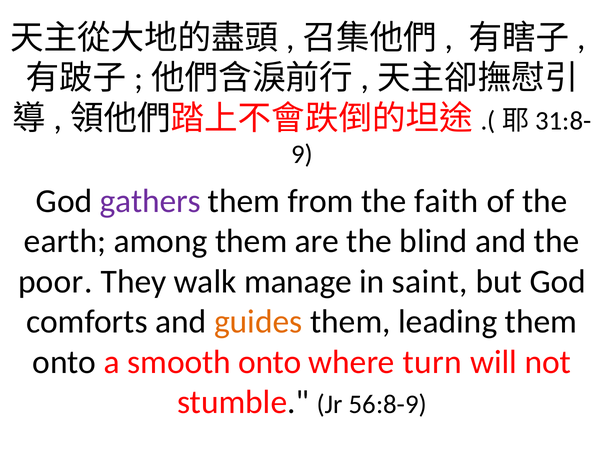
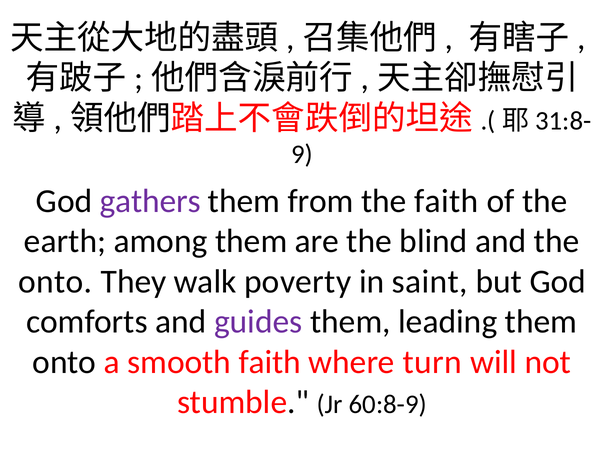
poor at (55, 282): poor -> onto
manage: manage -> poverty
guides colour: orange -> purple
smooth onto: onto -> faith
56:8-9: 56:8-9 -> 60:8-9
